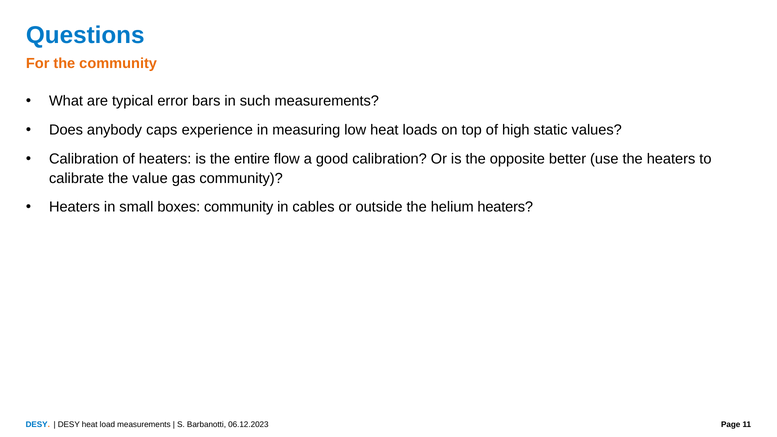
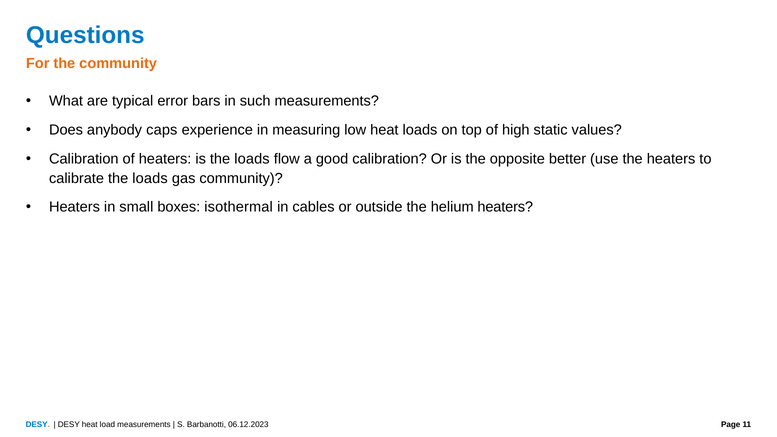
is the entire: entire -> loads
calibrate the value: value -> loads
boxes community: community -> isothermal
